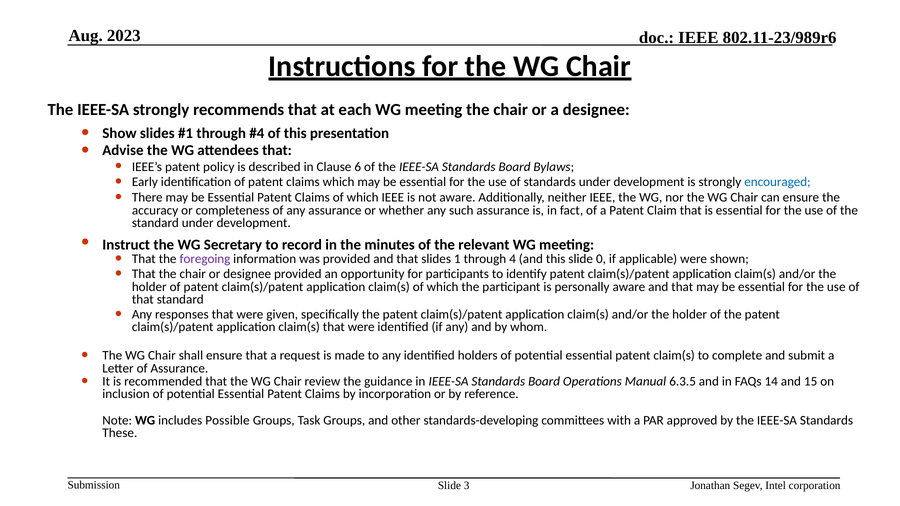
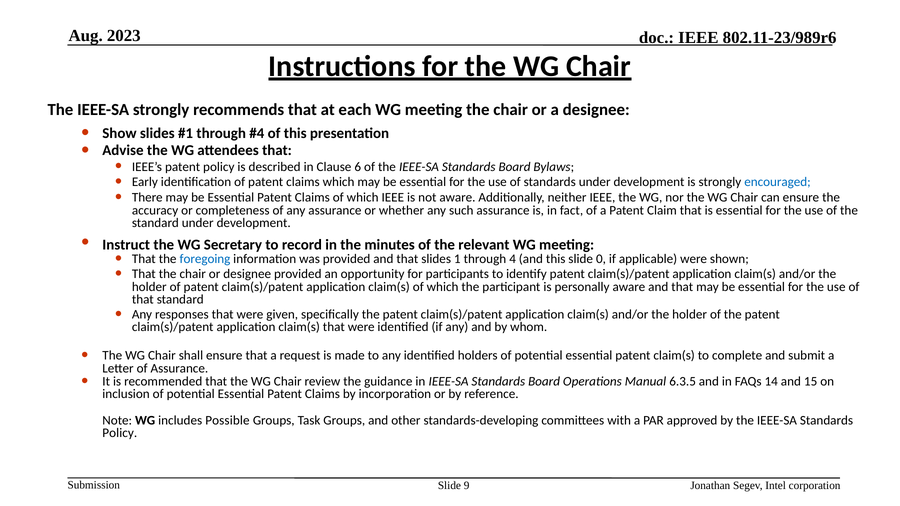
foregoing colour: purple -> blue
These at (120, 433): These -> Policy
3: 3 -> 9
